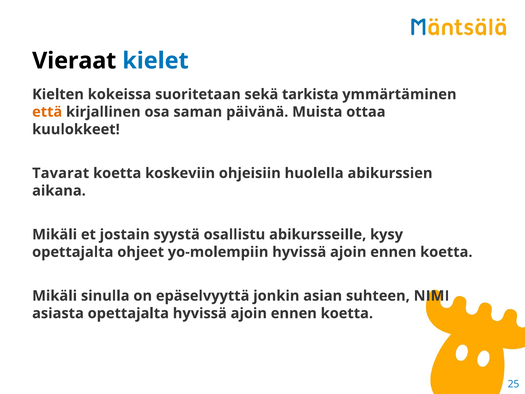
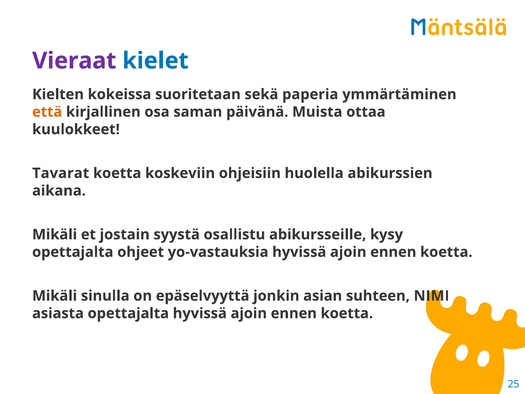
Vieraat colour: black -> purple
tarkista: tarkista -> paperia
yo-molempiin: yo-molempiin -> yo-vastauksia
